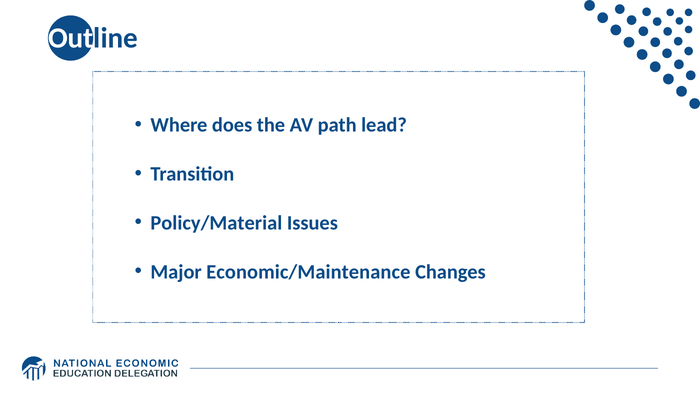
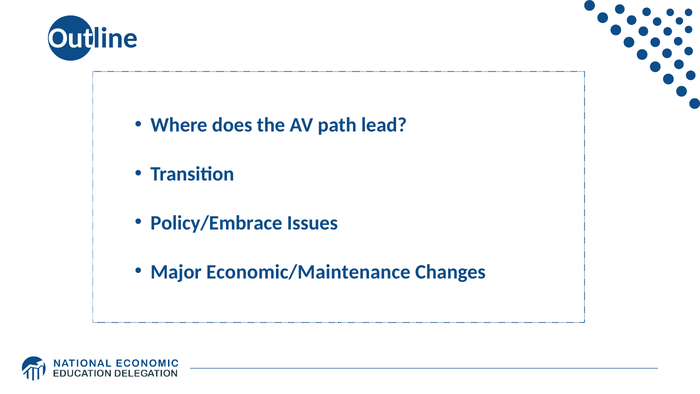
Policy/Material: Policy/Material -> Policy/Embrace
